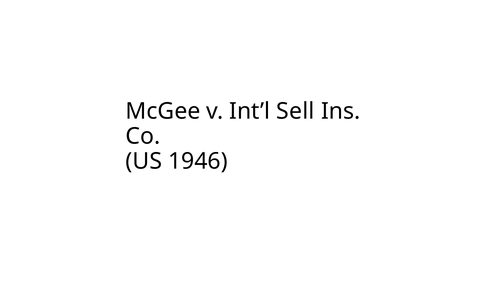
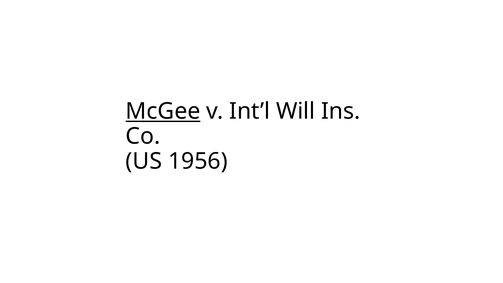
McGee underline: none -> present
Sell: Sell -> Will
1946: 1946 -> 1956
